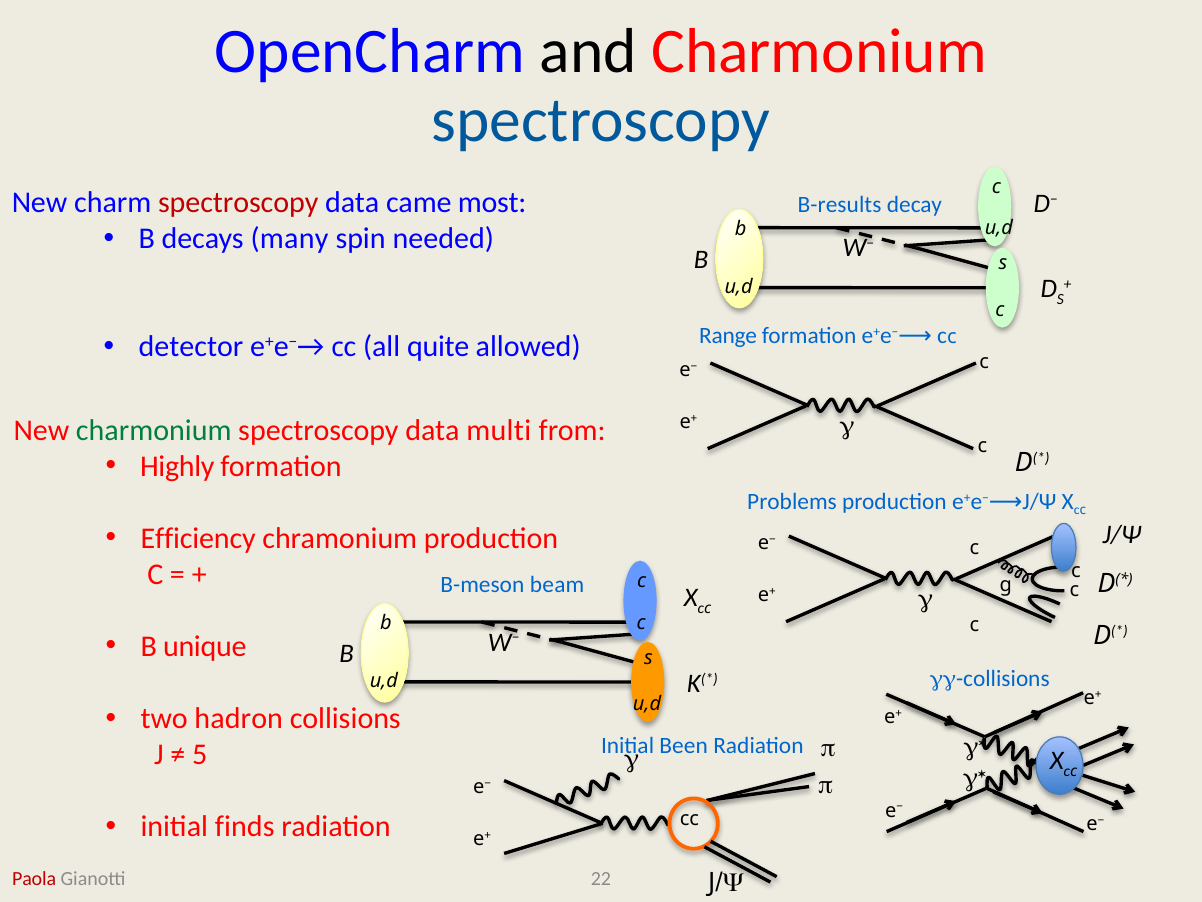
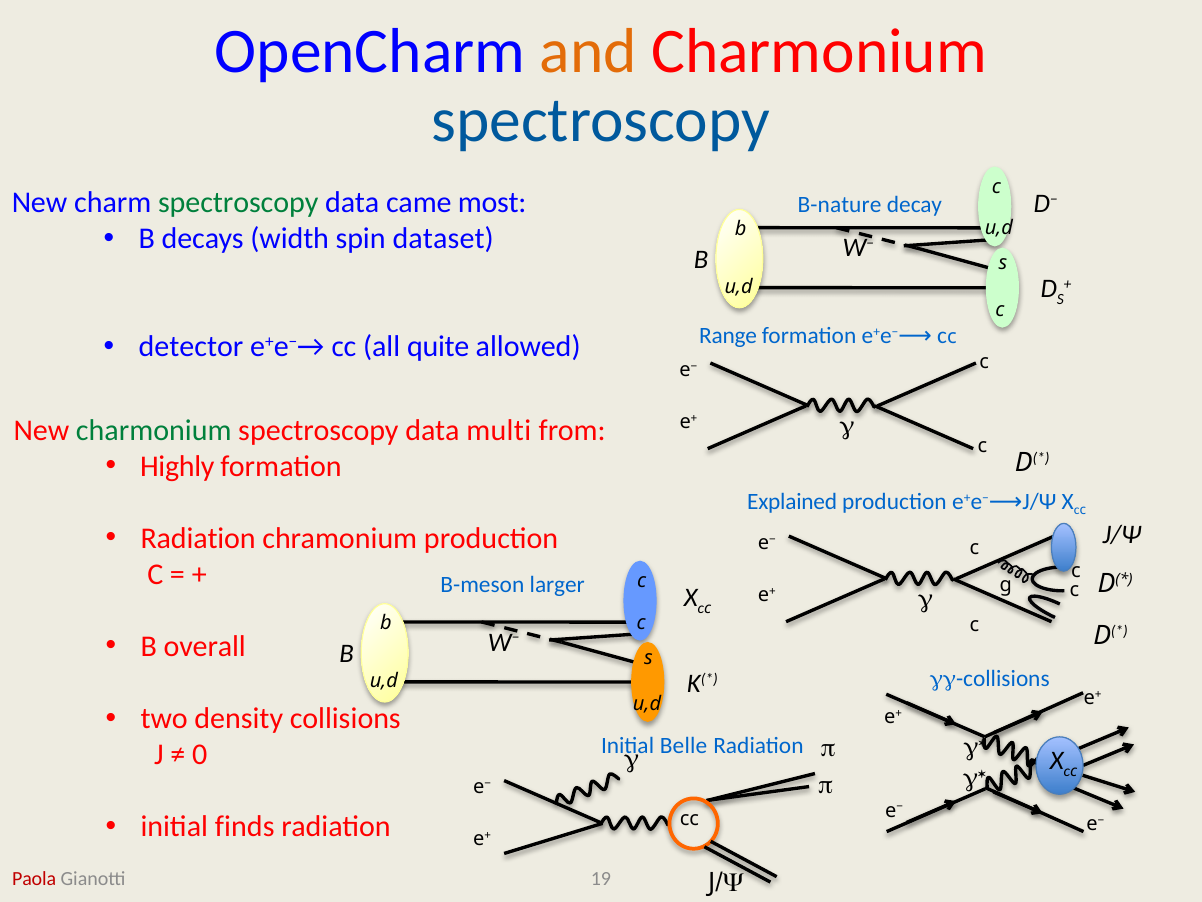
and colour: black -> orange
spectroscopy at (238, 203) colour: red -> green
B-results: B-results -> B-nature
many: many -> width
needed: needed -> dataset
Problems: Problems -> Explained
Efficiency at (198, 538): Efficiency -> Radiation
beam: beam -> larger
unique: unique -> overall
hadron: hadron -> density
Been: Been -> Belle
5: 5 -> 0
22: 22 -> 19
